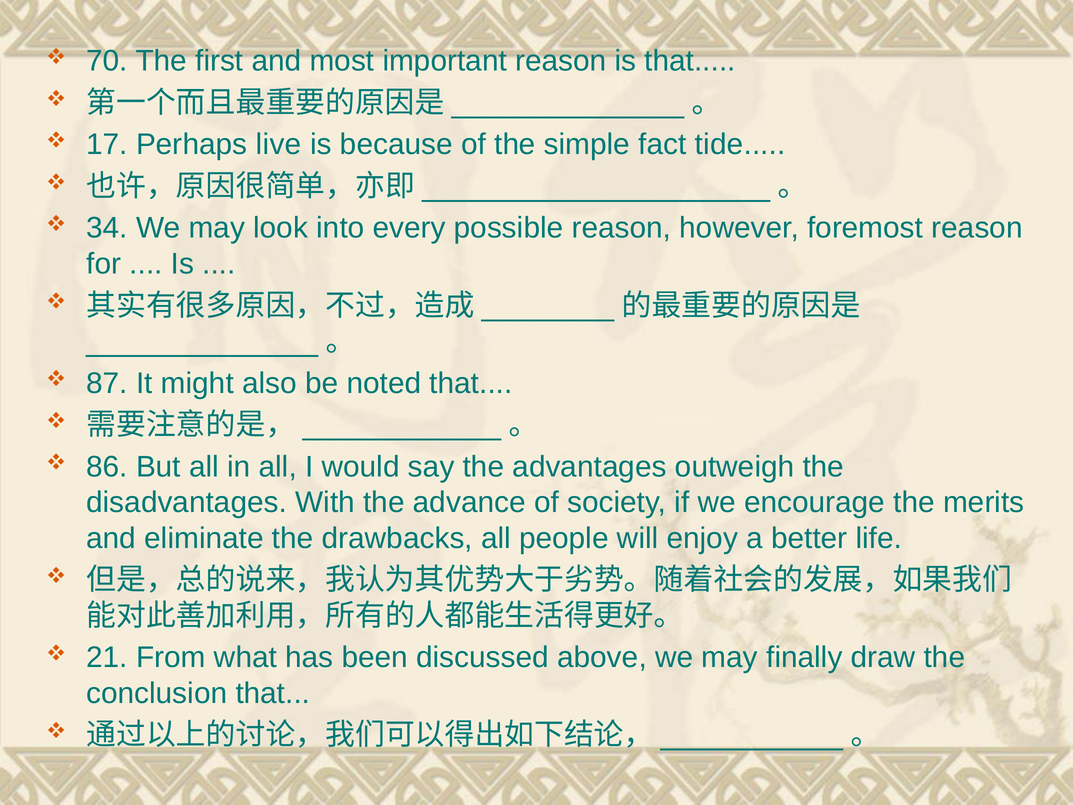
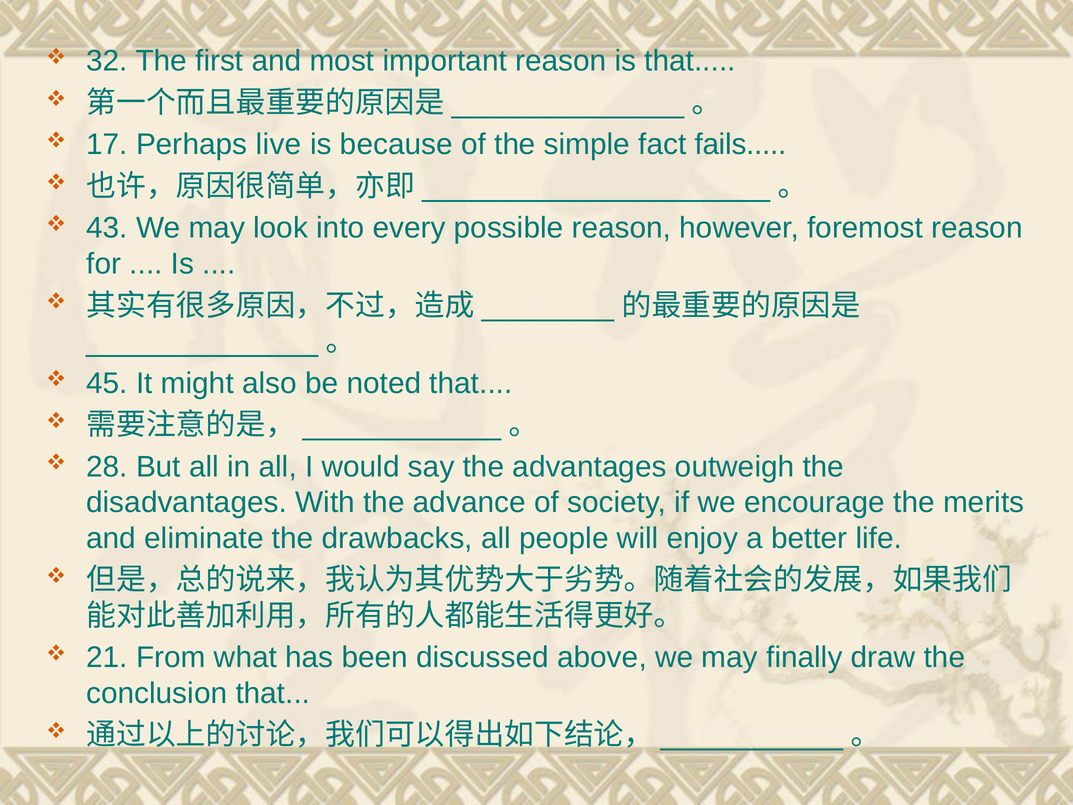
70: 70 -> 32
tide: tide -> fails
34: 34 -> 43
87: 87 -> 45
86: 86 -> 28
